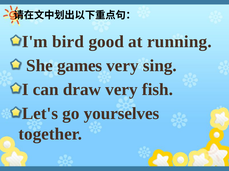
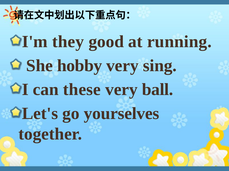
bird: bird -> they
games: games -> hobby
draw: draw -> these
fish: fish -> ball
